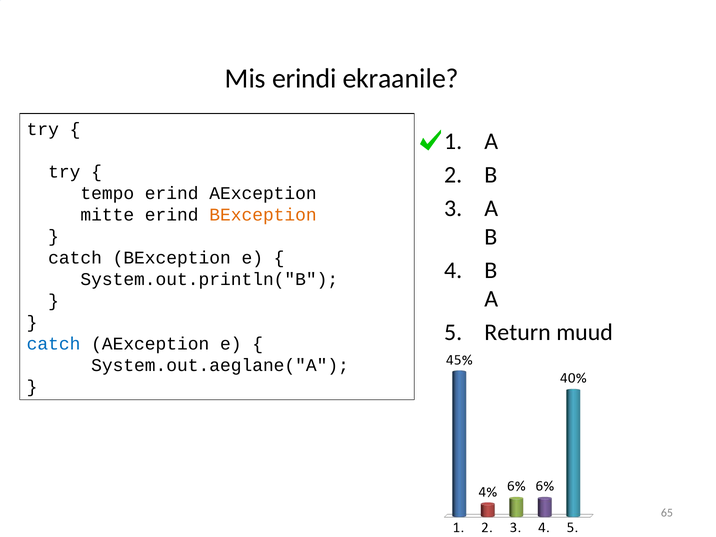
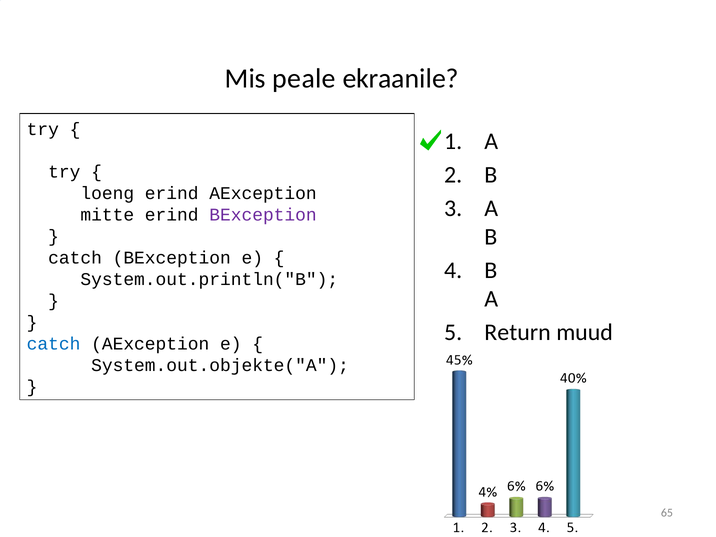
erindi: erindi -> peale
tempo: tempo -> loeng
BException at (263, 215) colour: orange -> purple
System.out.aeglane("A: System.out.aeglane("A -> System.out.objekte("A
